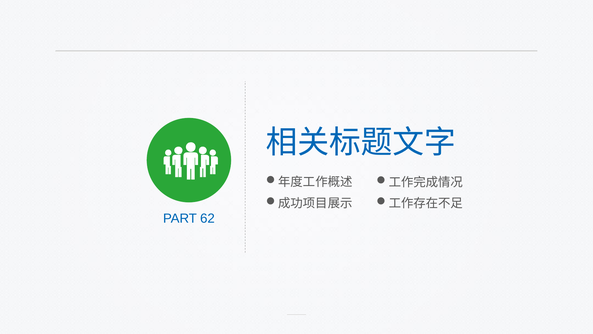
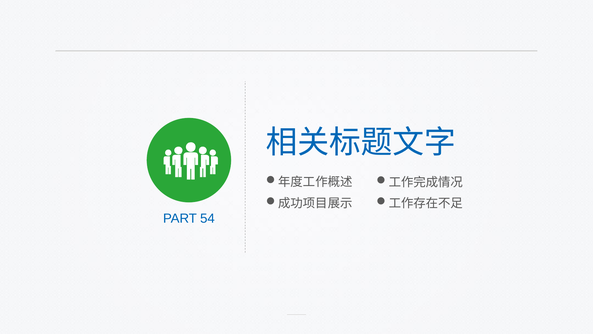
62: 62 -> 54
